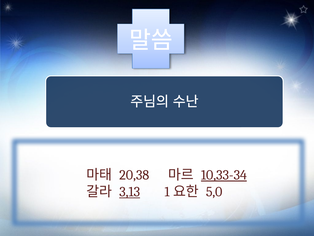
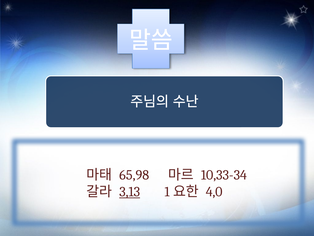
20,38: 20,38 -> 65,98
10,33-34 underline: present -> none
5,0: 5,0 -> 4,0
